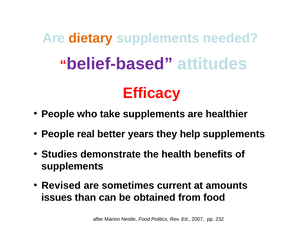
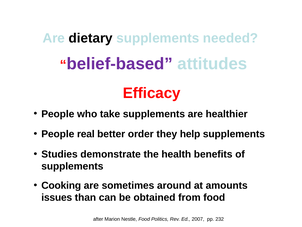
dietary colour: orange -> black
years: years -> order
Revised: Revised -> Cooking
current: current -> around
